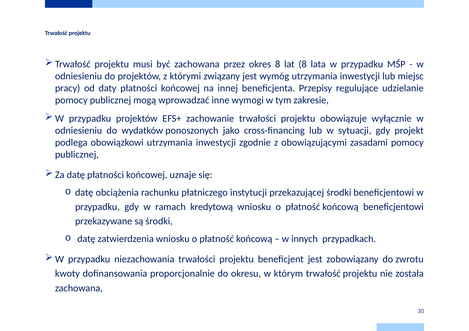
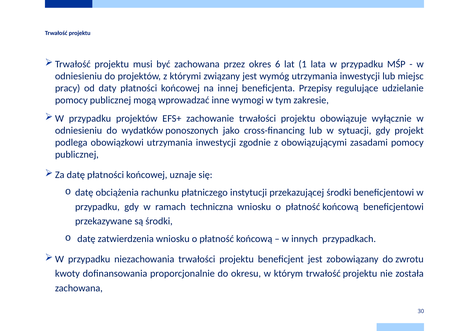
okres 8: 8 -> 6
lat 8: 8 -> 1
kredytową: kredytową -> techniczna
